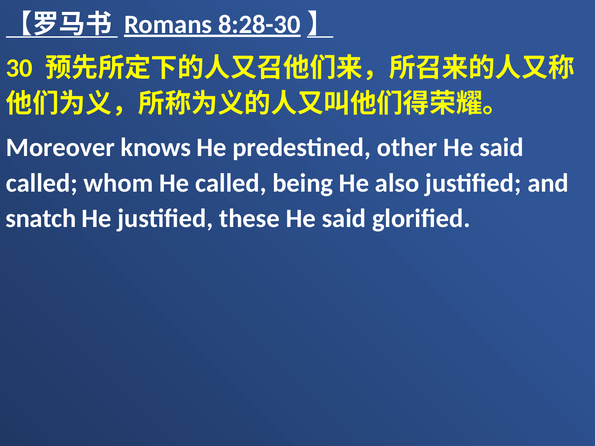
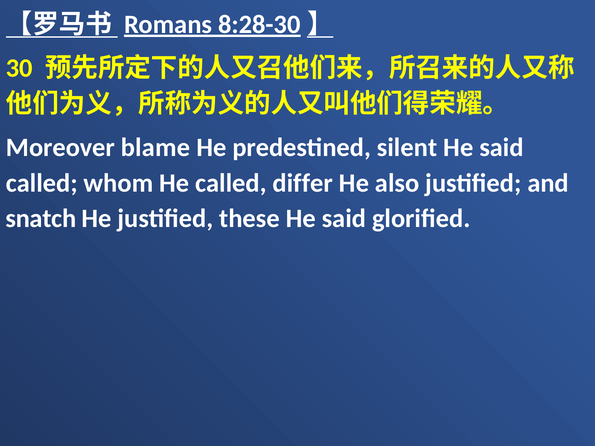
knows: knows -> blame
other: other -> silent
being: being -> differ
